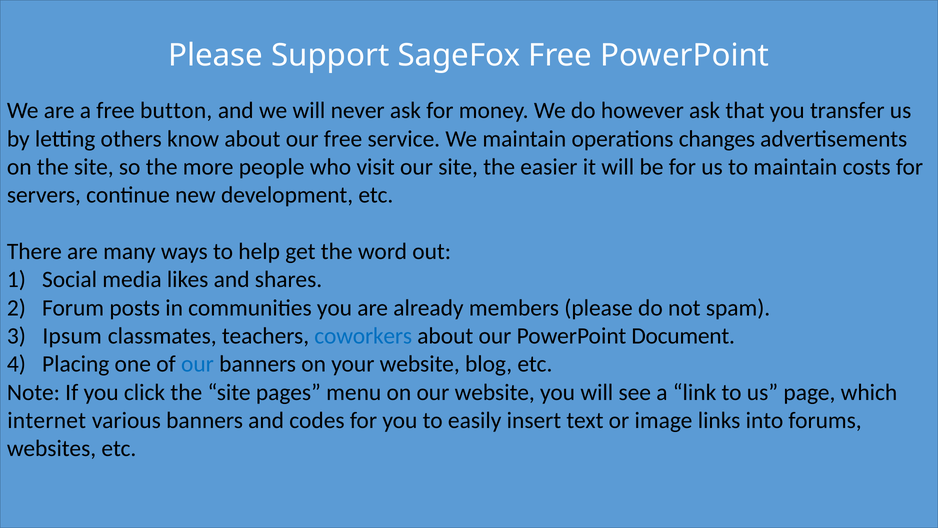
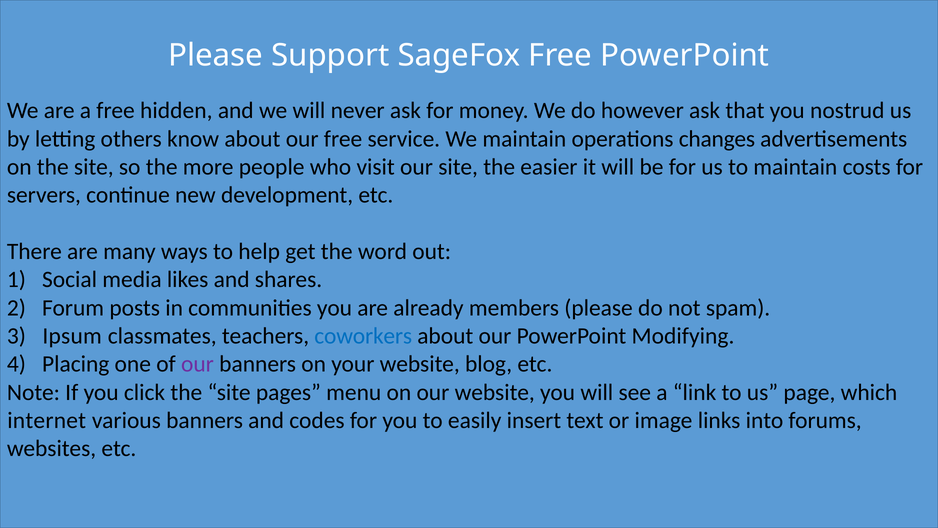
button: button -> hidden
transfer: transfer -> nostrud
Document: Document -> Modifying
our at (197, 364) colour: blue -> purple
